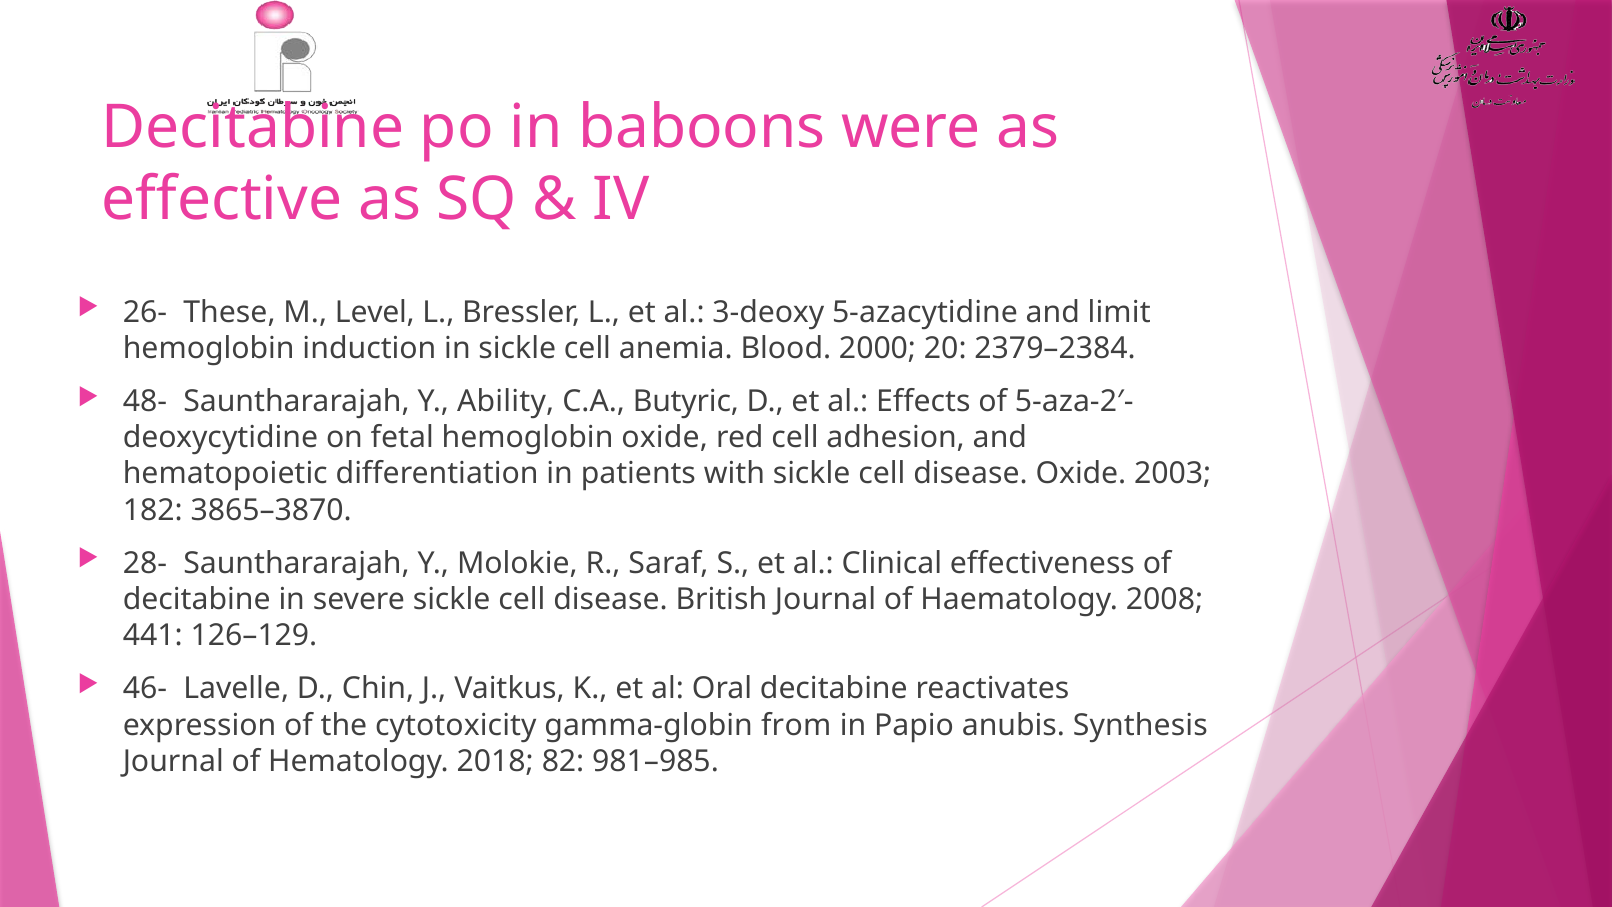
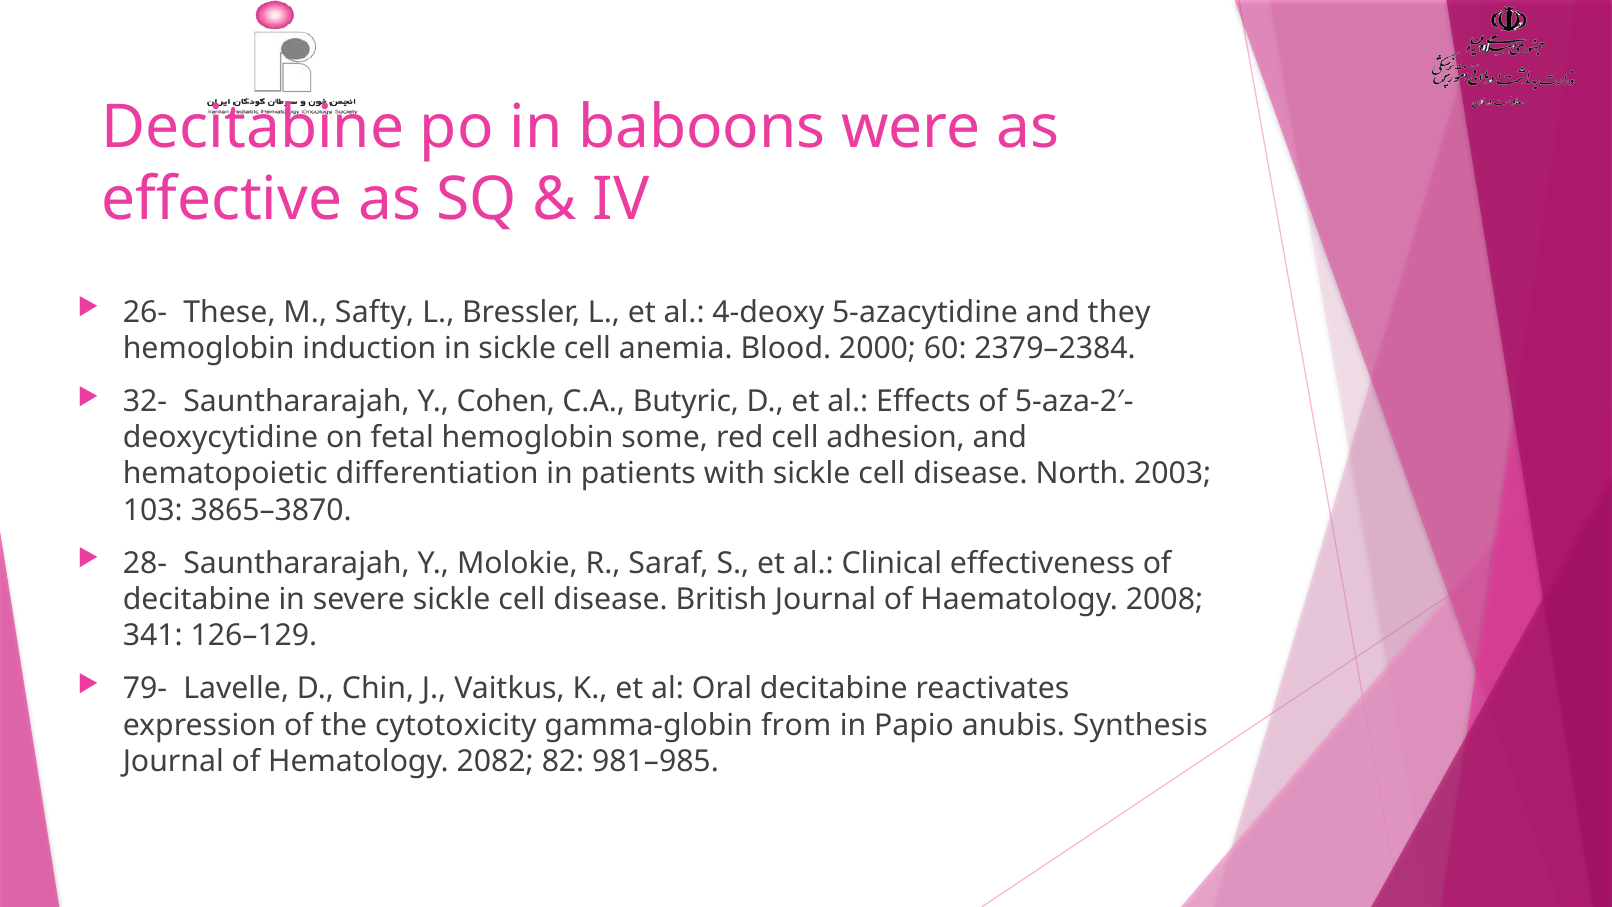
Level: Level -> Safty
3-deoxy: 3-deoxy -> 4-deoxy
limit: limit -> they
20: 20 -> 60
48-: 48- -> 32-
Ability: Ability -> Cohen
hemoglobin oxide: oxide -> some
disease Oxide: Oxide -> North
182: 182 -> 103
441: 441 -> 341
46-: 46- -> 79-
2018: 2018 -> 2082
